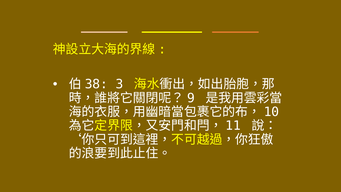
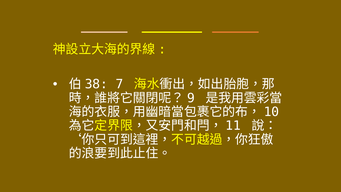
3: 3 -> 7
